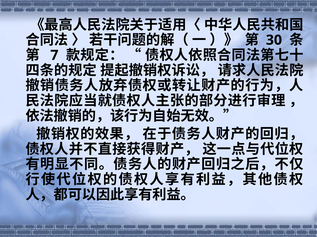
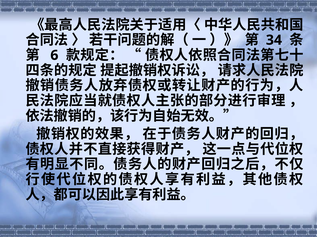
30: 30 -> 34
7: 7 -> 6
